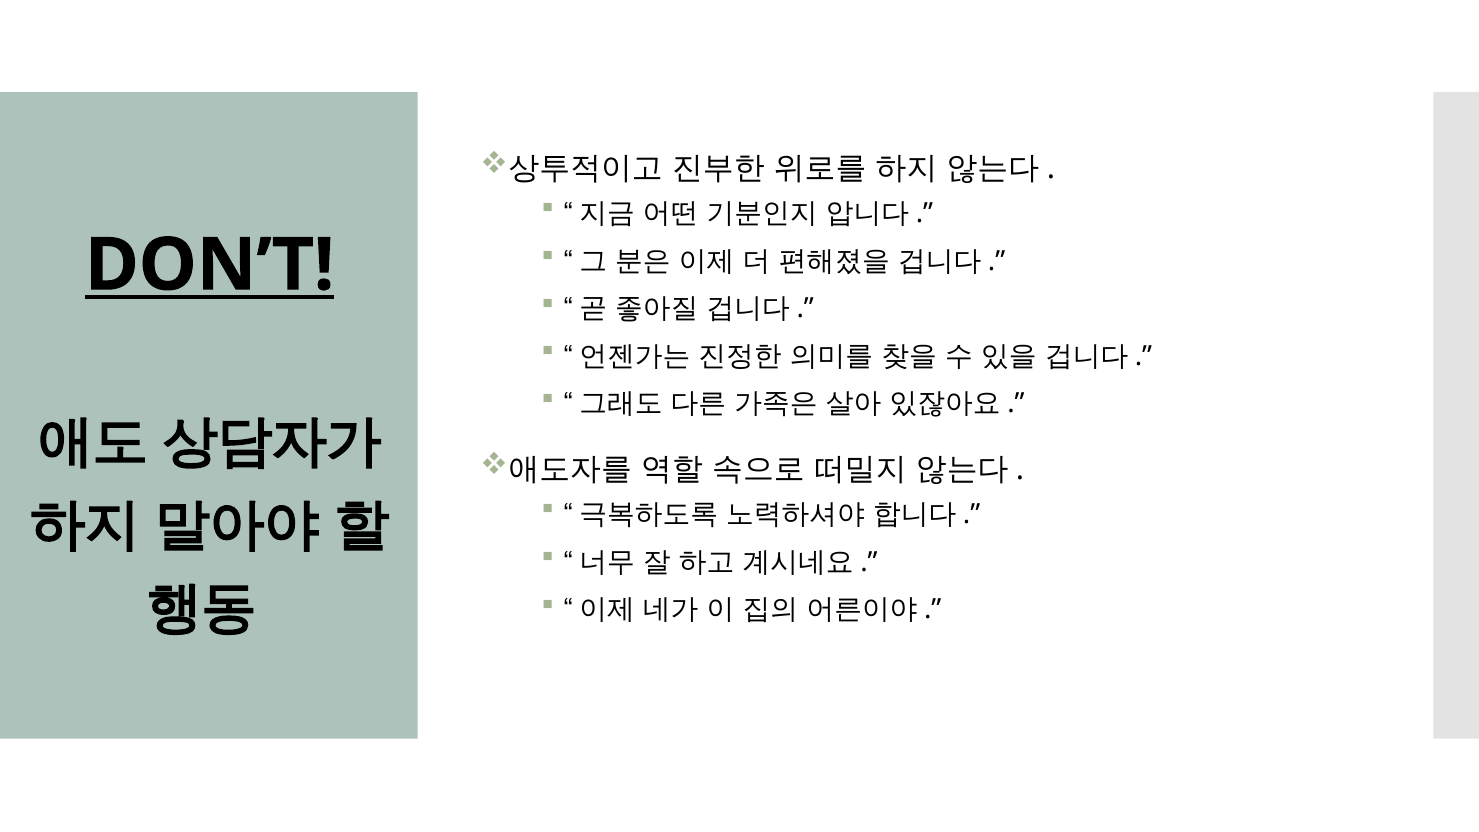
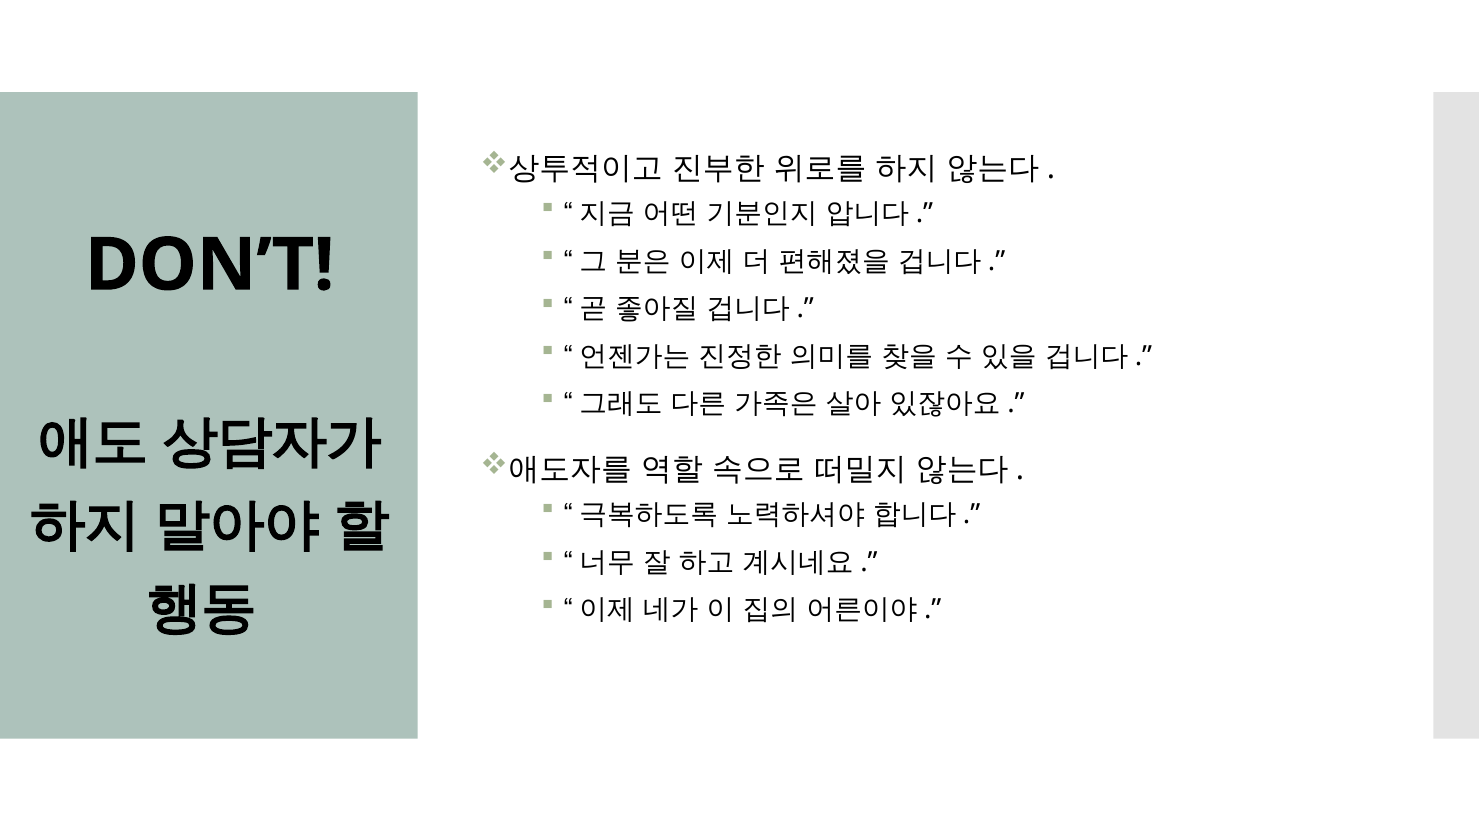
DON’T underline: present -> none
